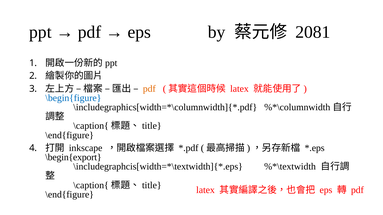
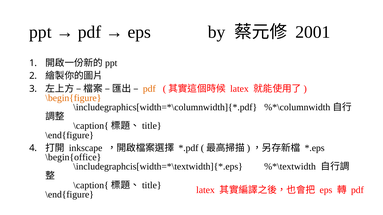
2081: 2081 -> 2001
\begin{figure colour: blue -> orange
\begin{export: \begin{export -> \begin{office
